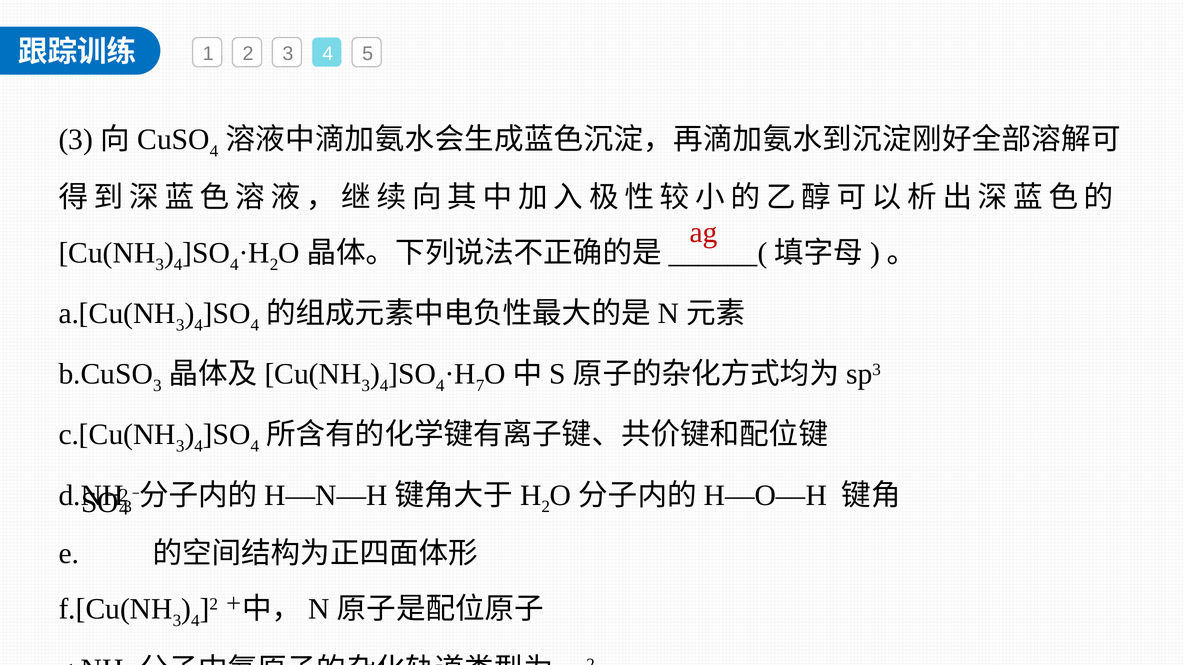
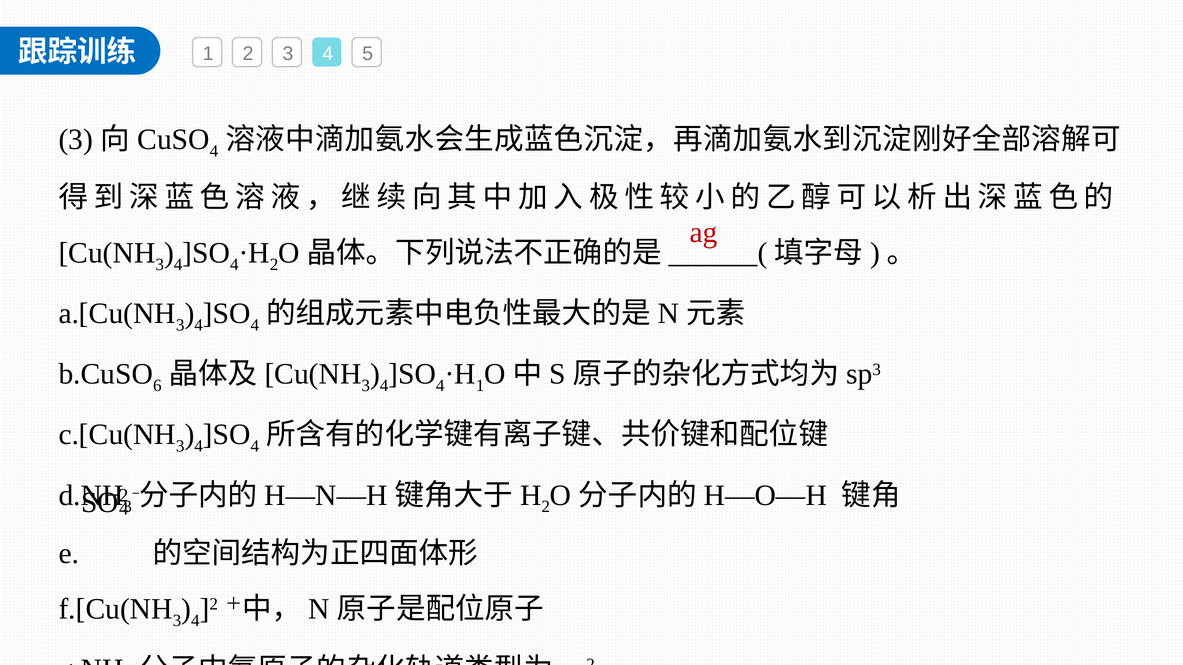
3 at (157, 386): 3 -> 6
7 at (480, 386): 7 -> 1
